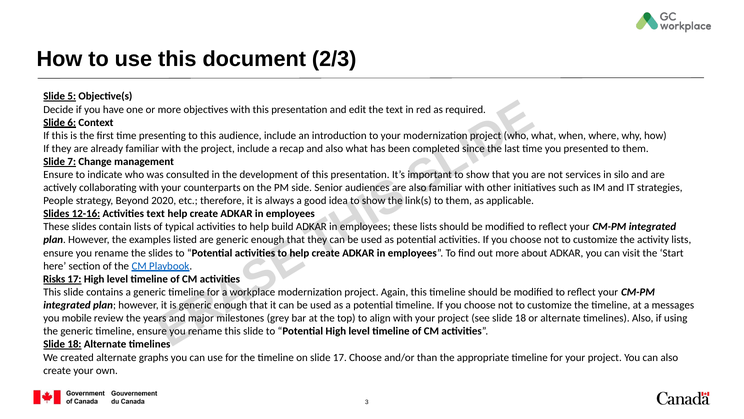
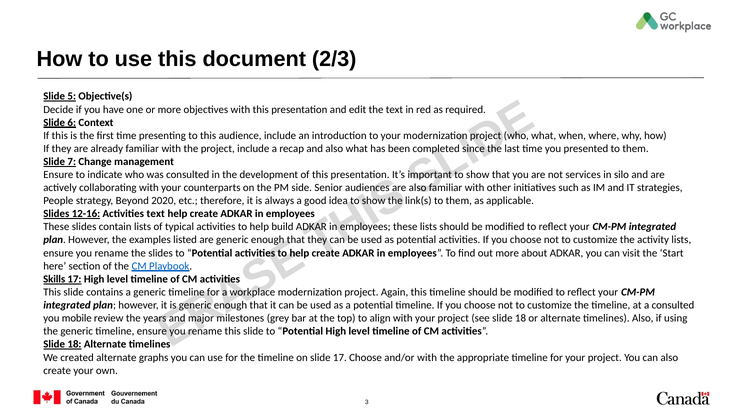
Risks: Risks -> Skills
a messages: messages -> consulted
and/or than: than -> with
